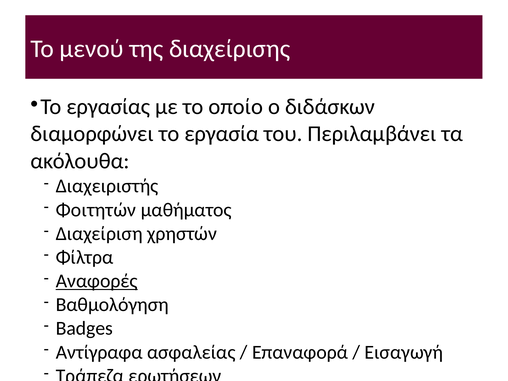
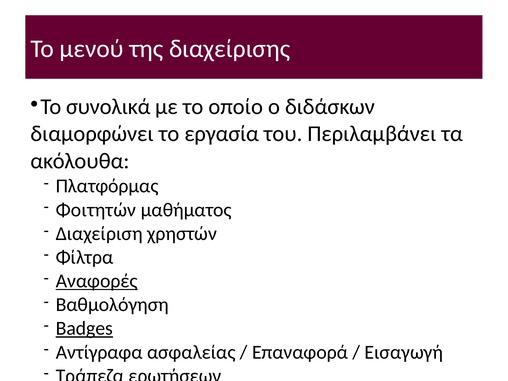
εργασίας: εργασίας -> συνολικά
Διαχειριστής: Διαχειριστής -> Πλατφόρμας
Badges underline: none -> present
